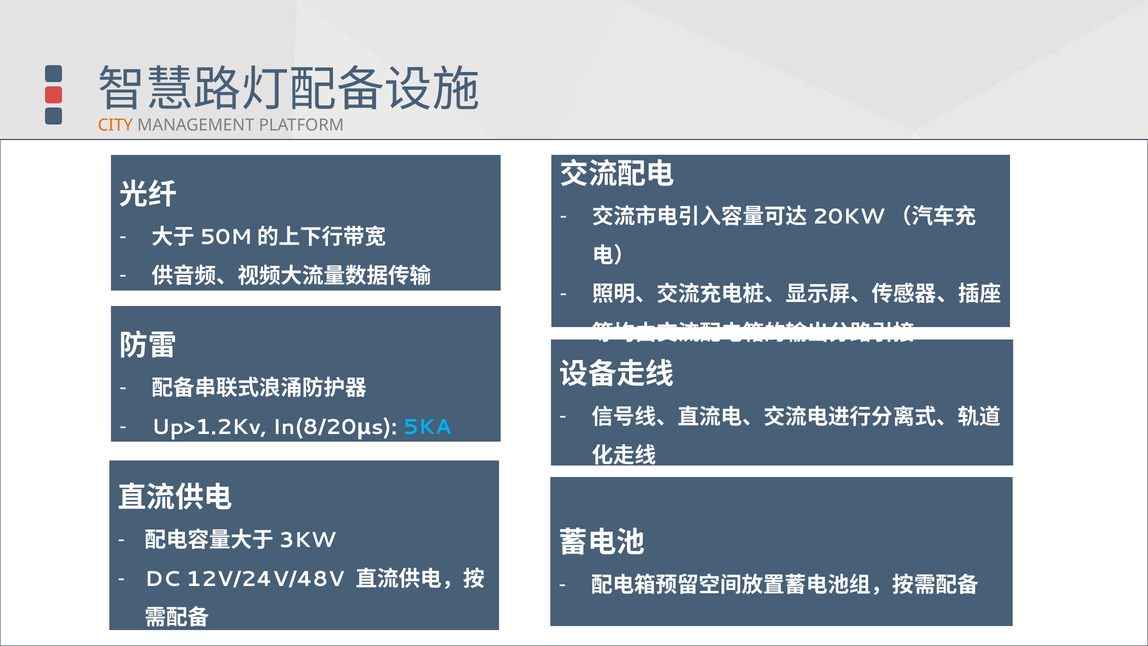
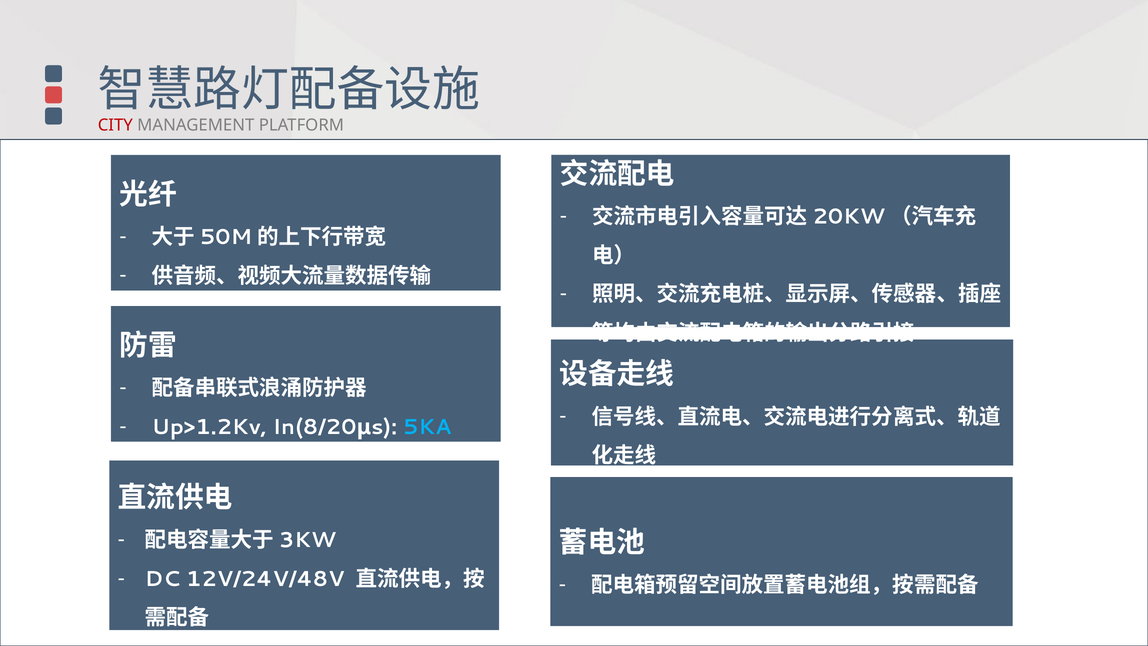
CITY colour: orange -> red
